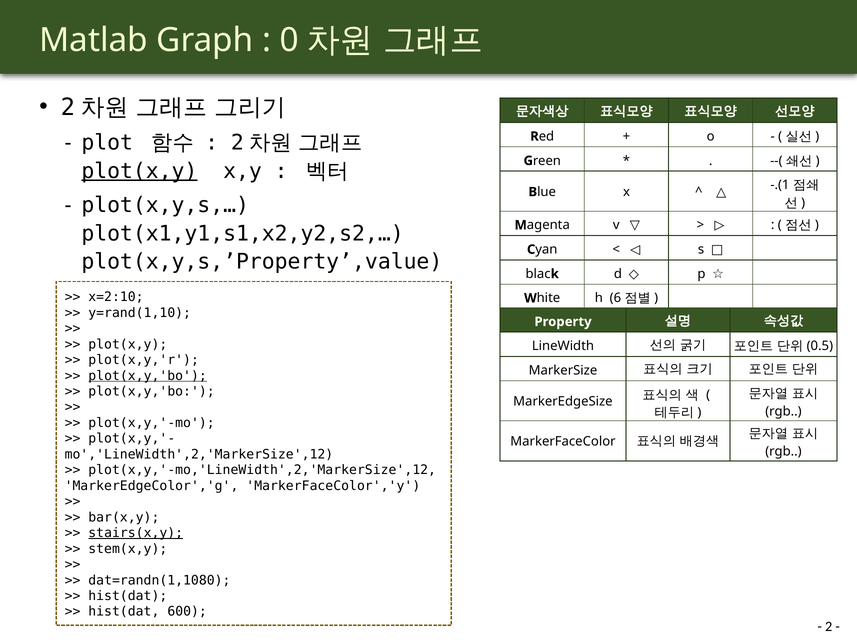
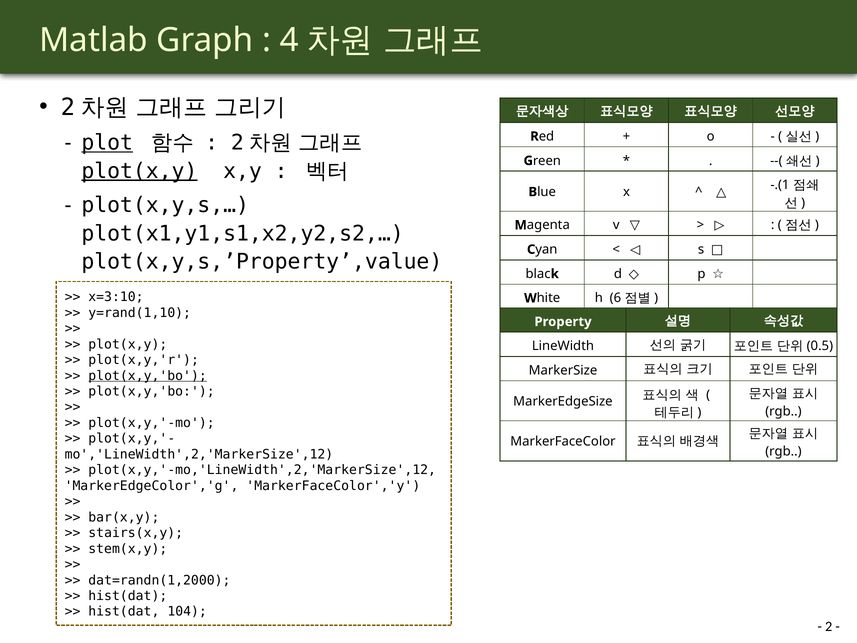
0: 0 -> 4
plot underline: none -> present
x=2:10: x=2:10 -> x=3:10
stairs(x,y underline: present -> none
dat=randn(1,1080: dat=randn(1,1080 -> dat=randn(1,2000
600: 600 -> 104
